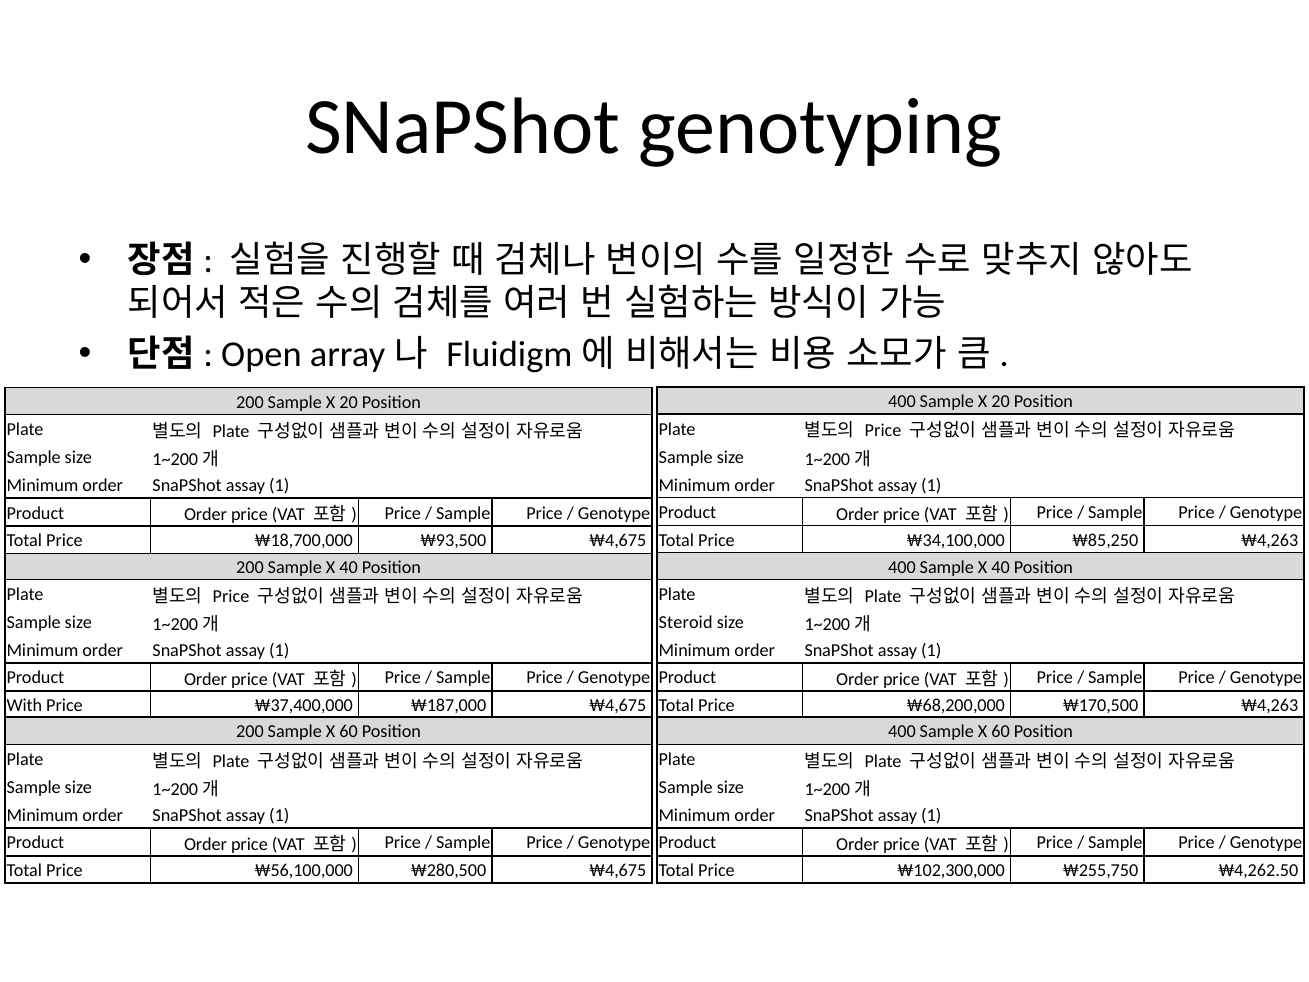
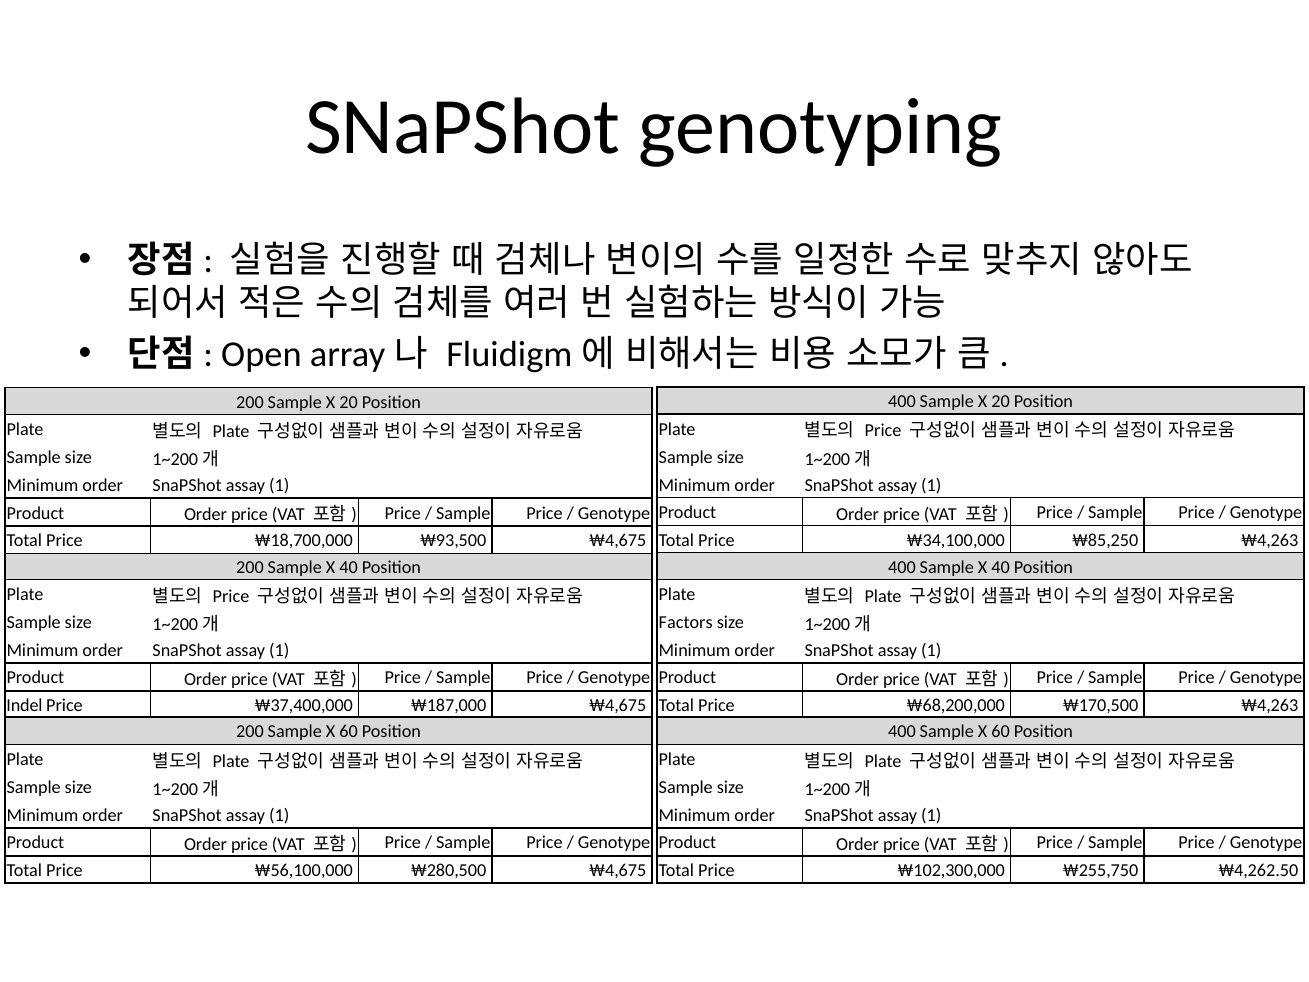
Steroid: Steroid -> Factors
With: With -> Indel
